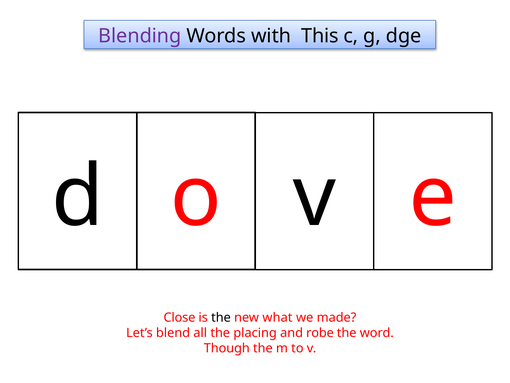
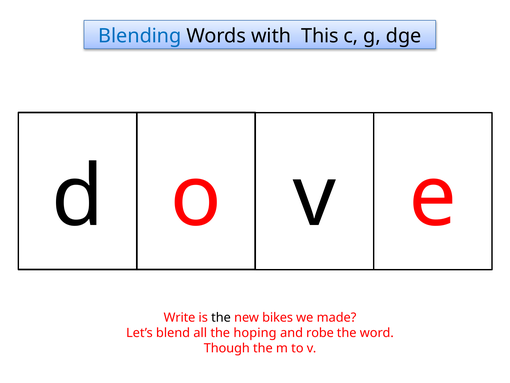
Blending colour: purple -> blue
Close: Close -> Write
what: what -> bikes
placing: placing -> hoping
